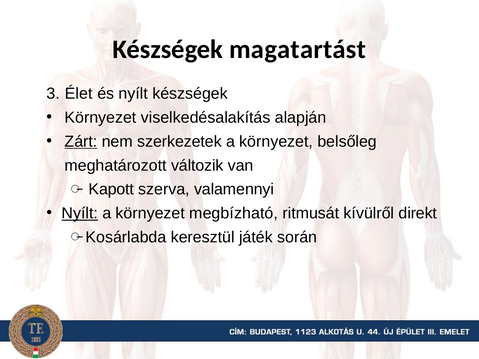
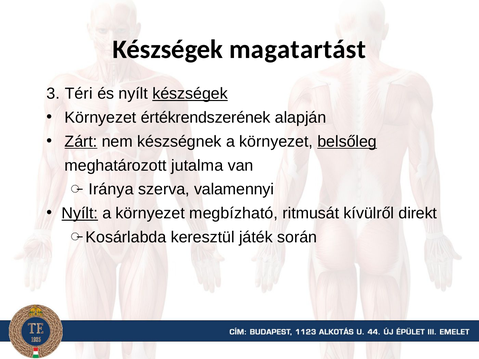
Élet: Élet -> Téri
készségek at (190, 94) underline: none -> present
viselkedésalakítás: viselkedésalakítás -> értékrendszerének
szerkezetek: szerkezetek -> készségnek
belsőleg underline: none -> present
változik: változik -> jutalma
Kapott: Kapott -> Iránya
